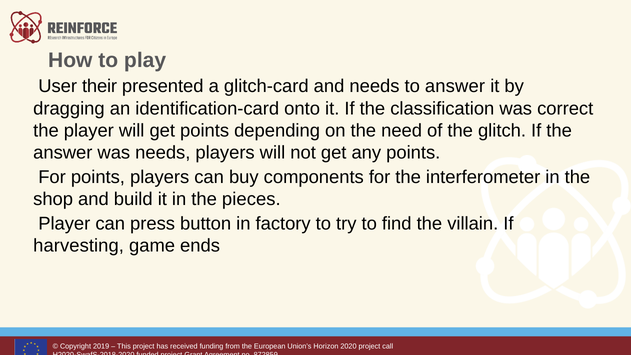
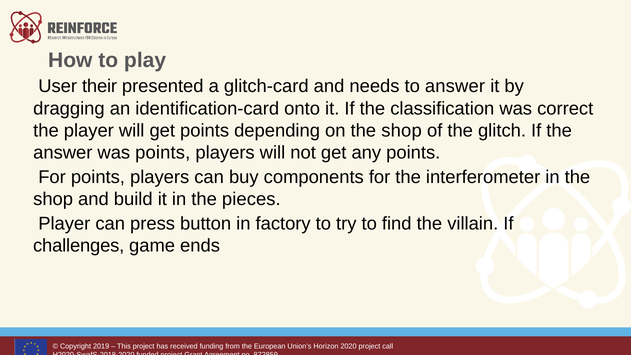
on the need: need -> shop
was needs: needs -> points
harvesting: harvesting -> challenges
